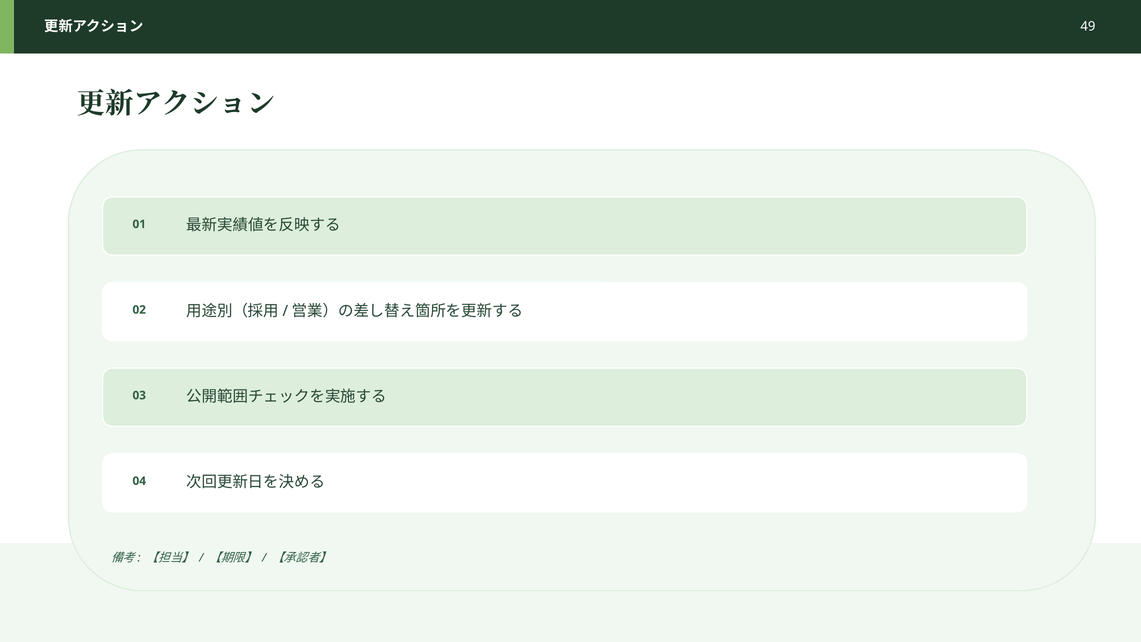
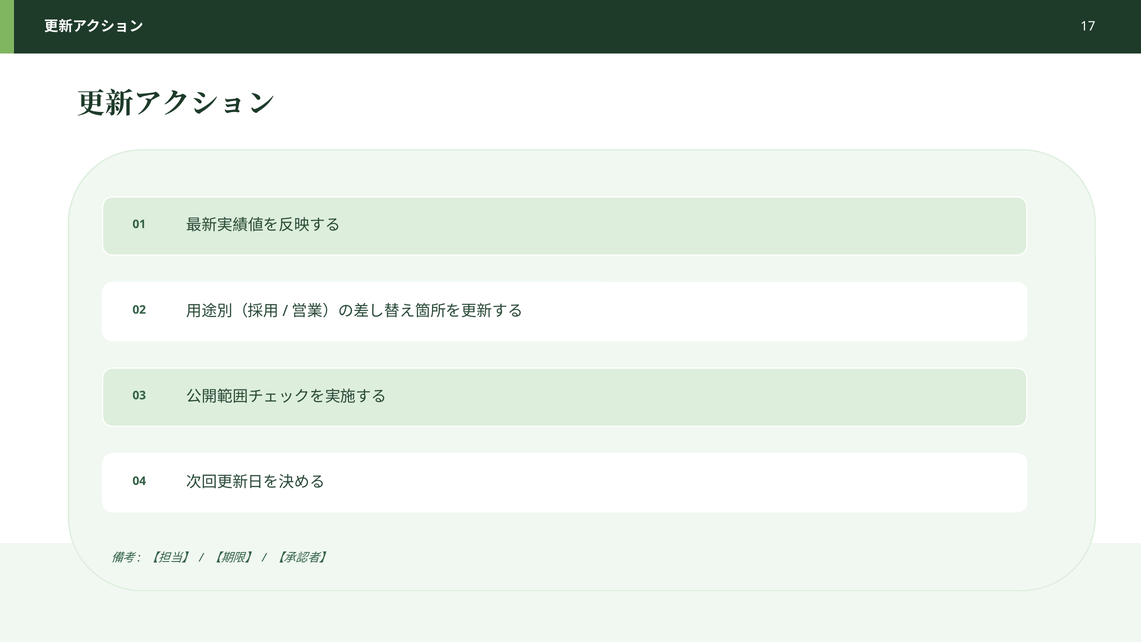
49: 49 -> 17
